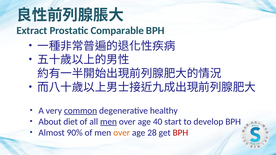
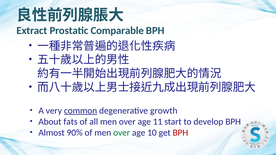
healthy: healthy -> growth
diet: diet -> fats
men at (108, 122) underline: present -> none
40: 40 -> 11
over at (122, 133) colour: orange -> green
28: 28 -> 10
